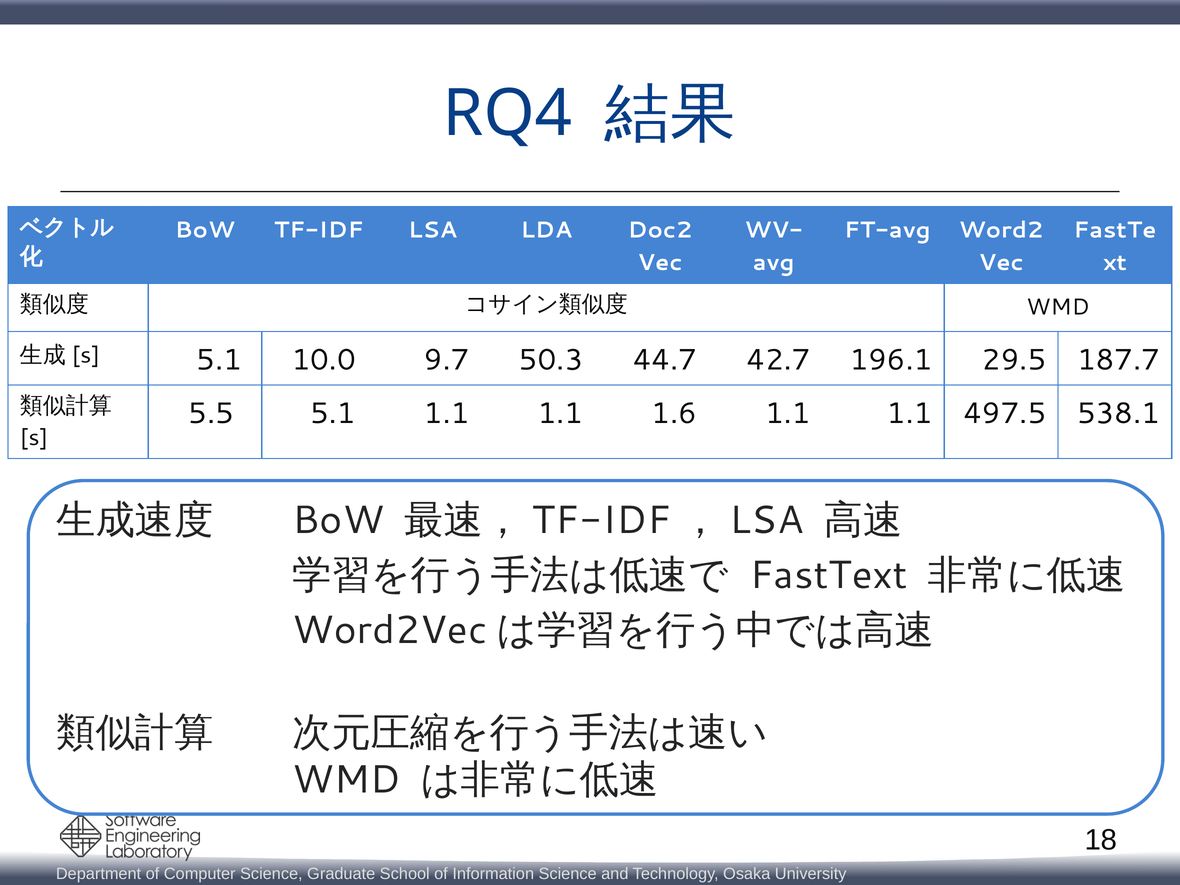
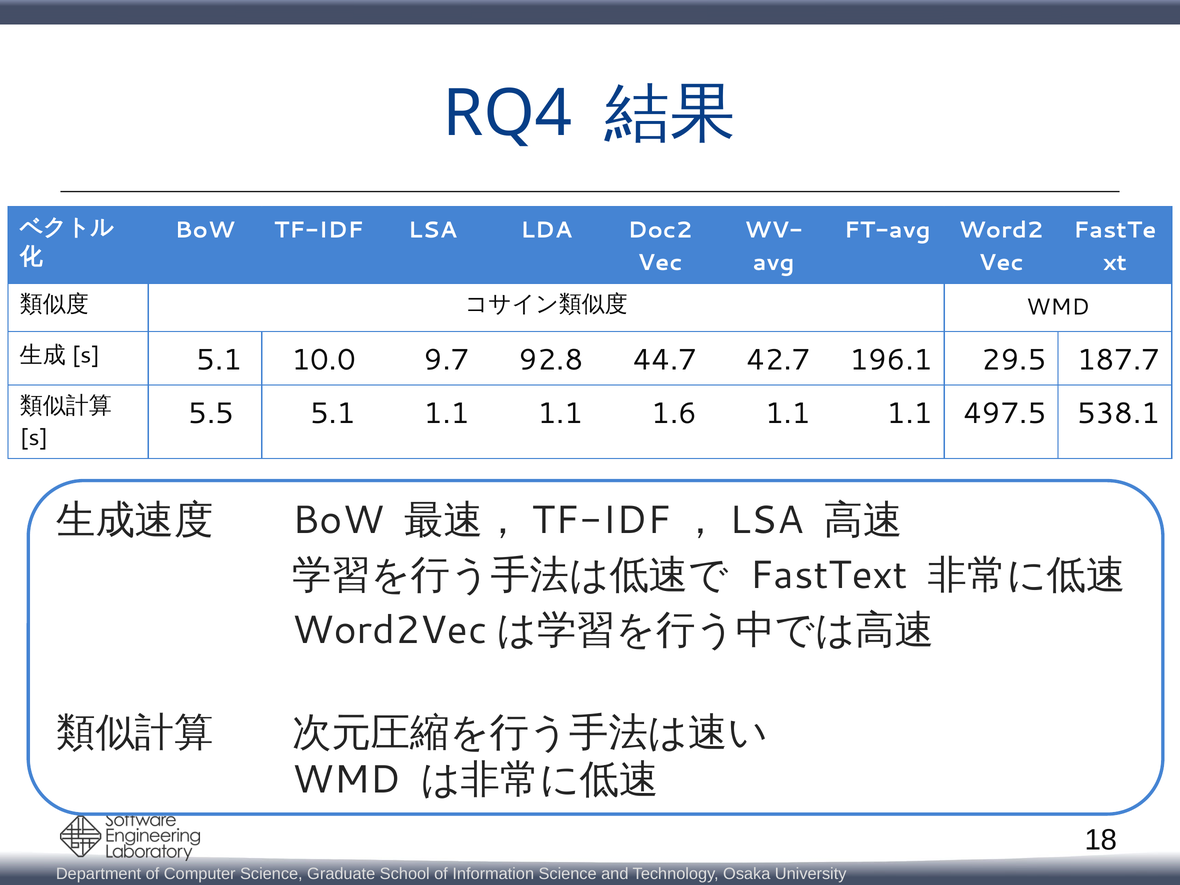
50.3: 50.3 -> 92.8
